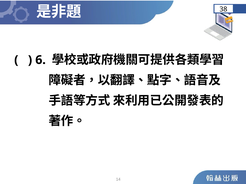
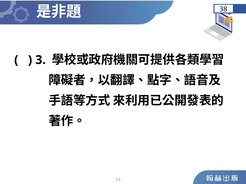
6: 6 -> 3
